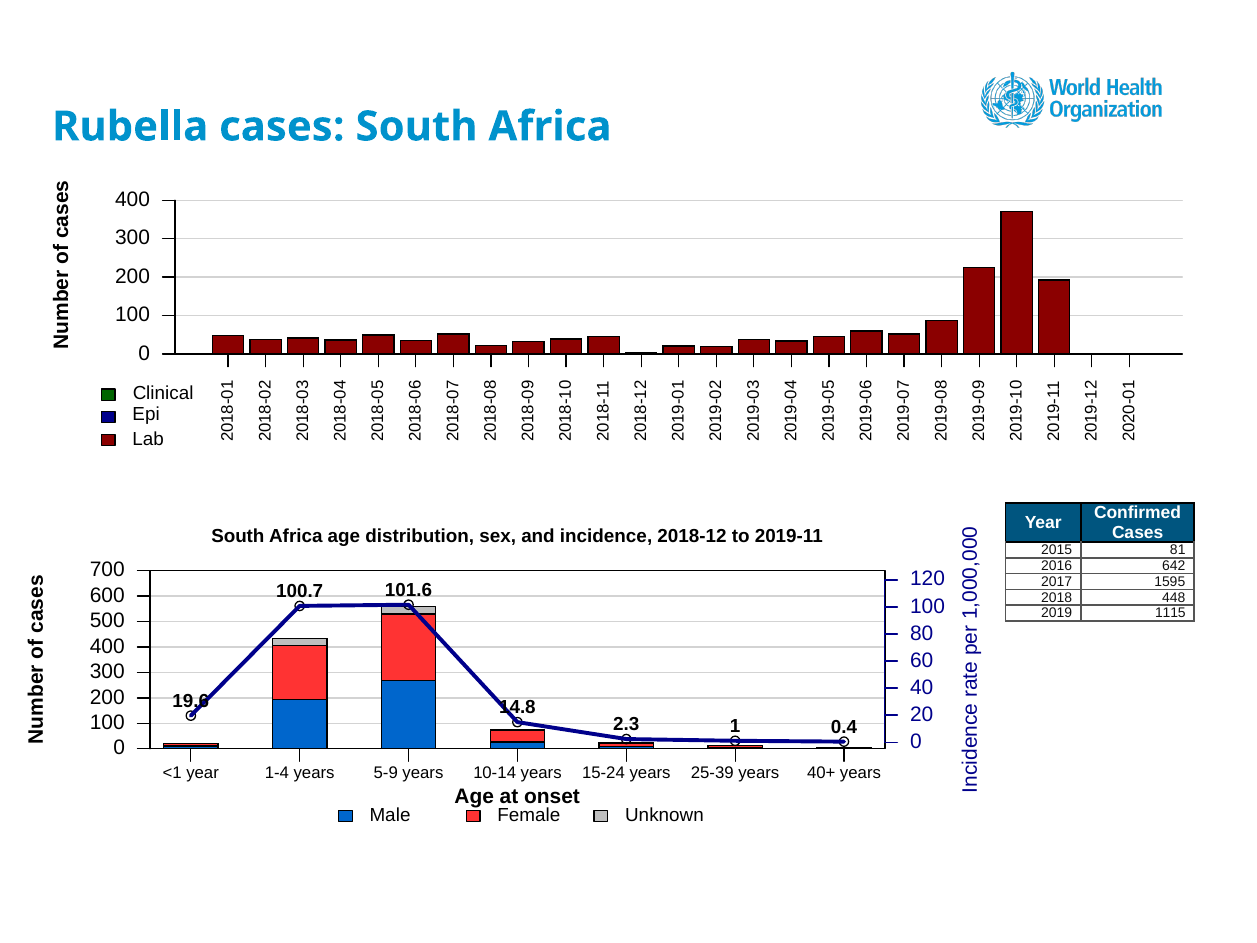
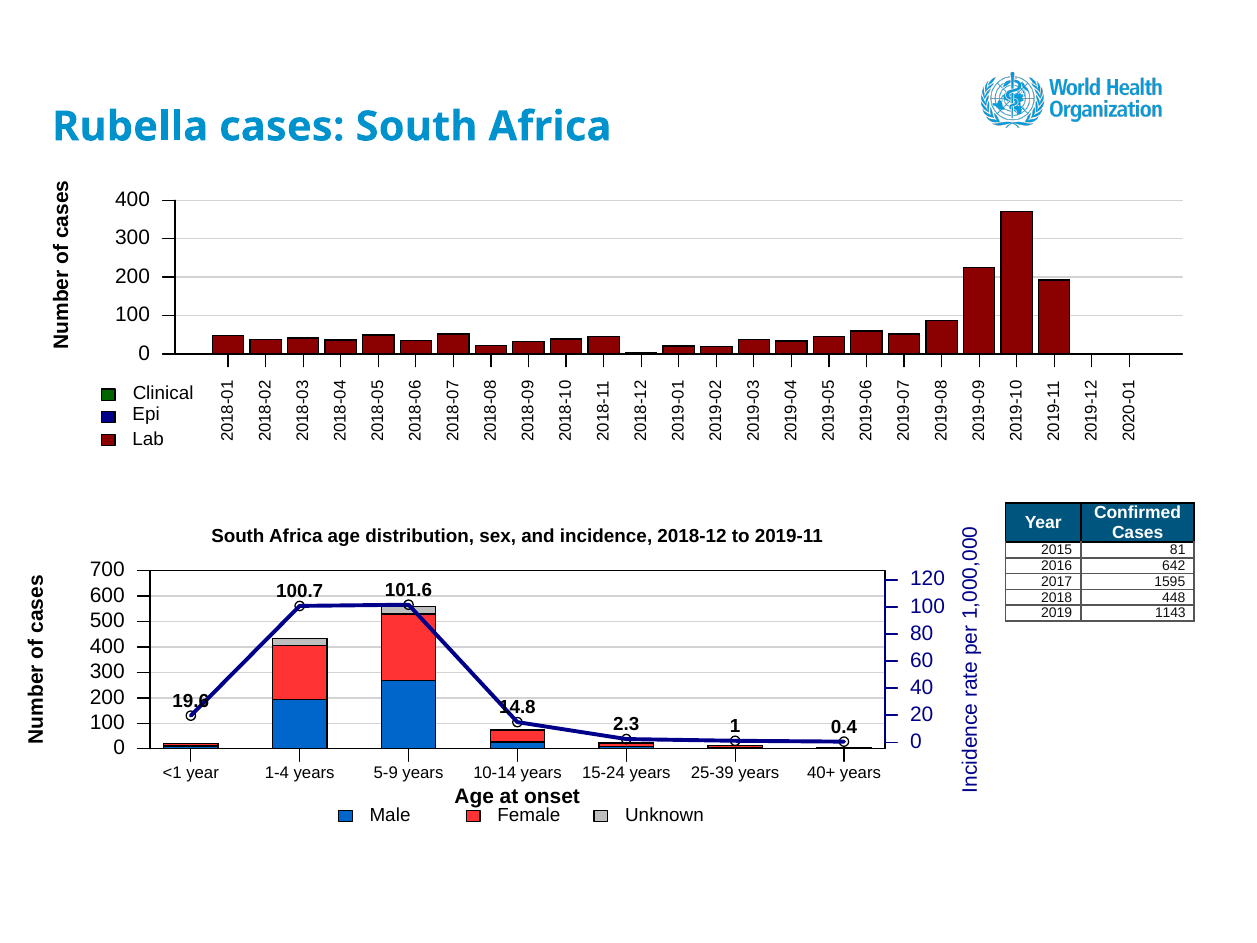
1115: 1115 -> 1143
